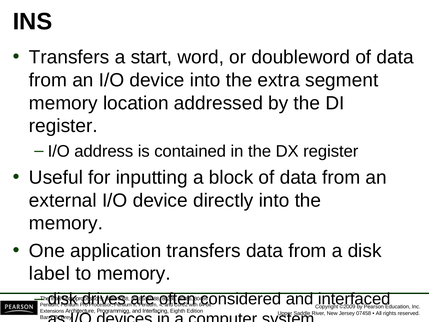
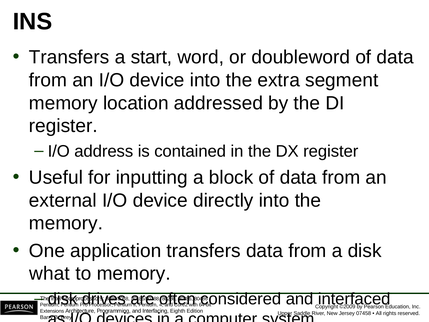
label: label -> what
